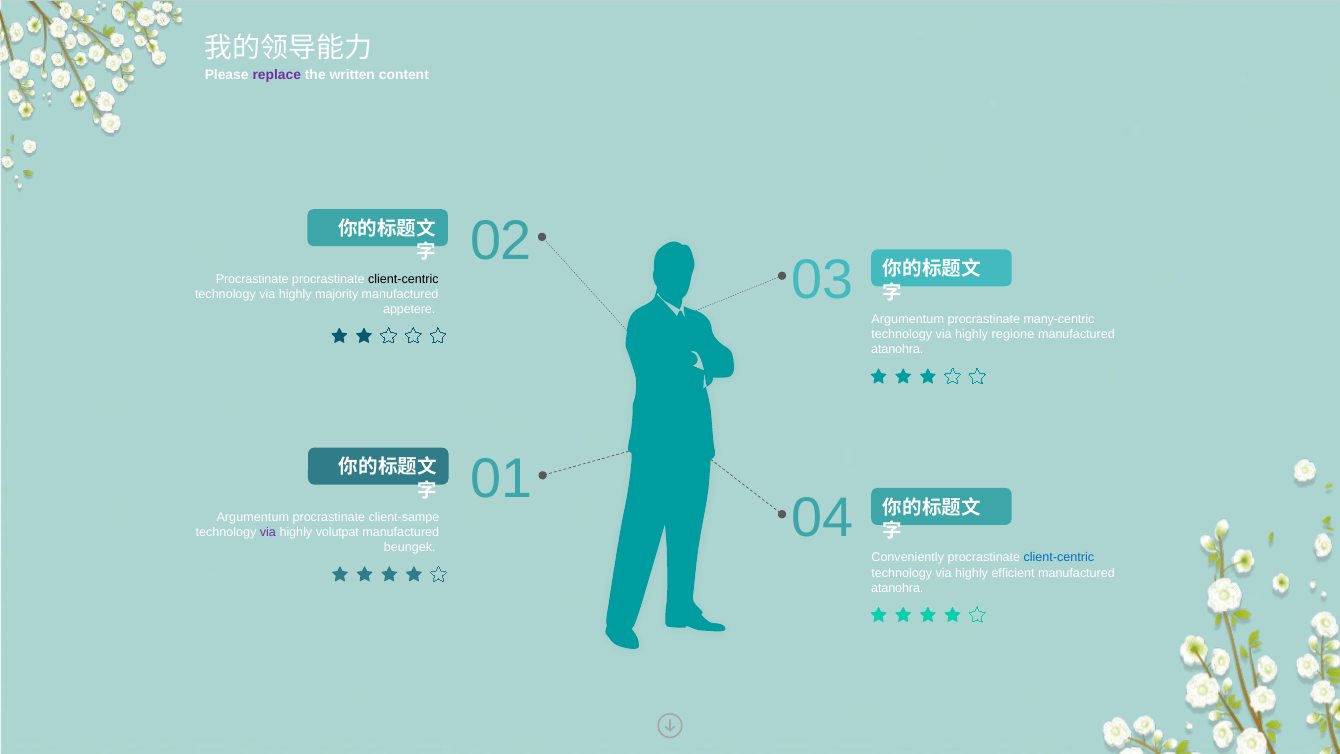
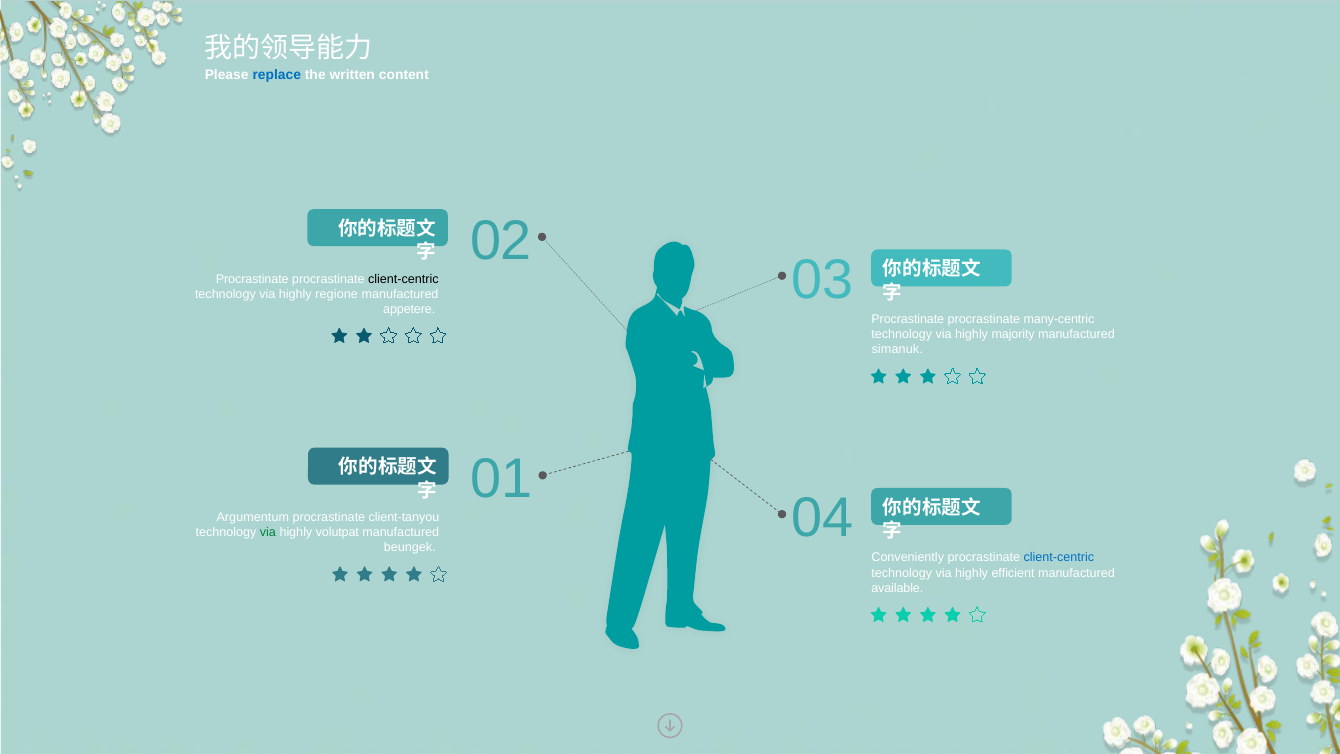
replace colour: purple -> blue
majority: majority -> regione
Argumentum at (908, 319): Argumentum -> Procrastinate
regione: regione -> majority
atanohra at (897, 349): atanohra -> simanuk
client-sampe: client-sampe -> client-tanyou
via at (268, 532) colour: purple -> green
atanohra at (897, 588): atanohra -> available
